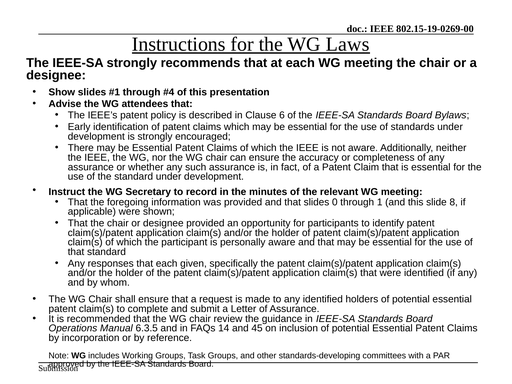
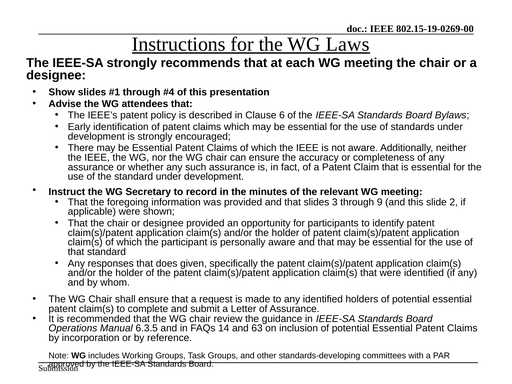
0: 0 -> 3
1: 1 -> 9
8: 8 -> 2
that each: each -> does
45: 45 -> 63
